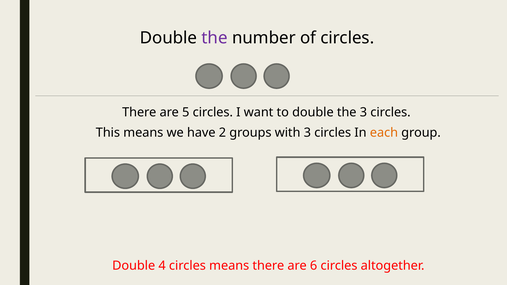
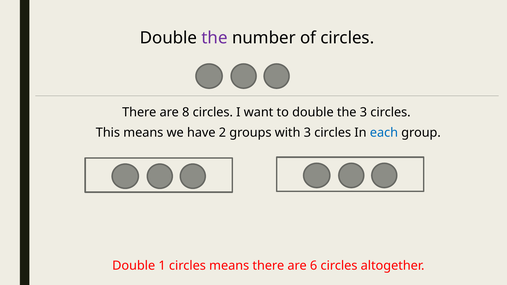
5: 5 -> 8
each colour: orange -> blue
4: 4 -> 1
